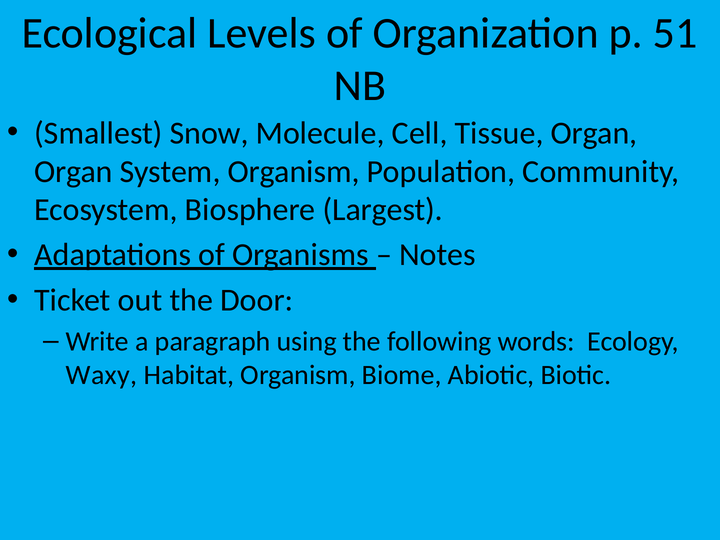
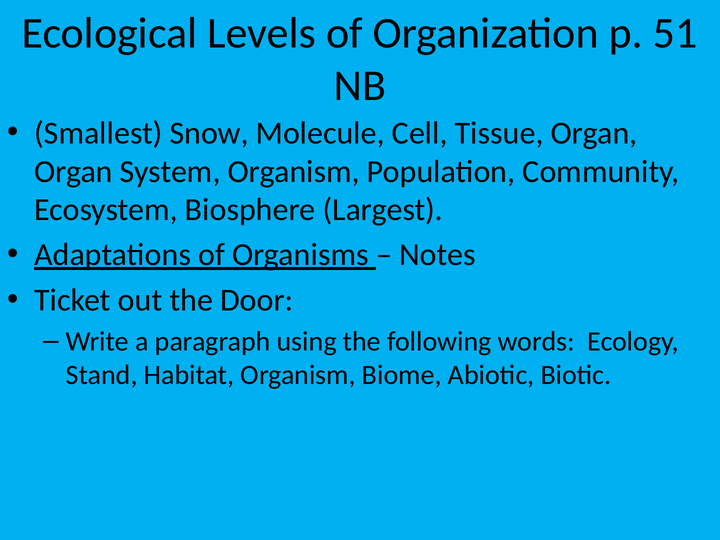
Waxy: Waxy -> Stand
